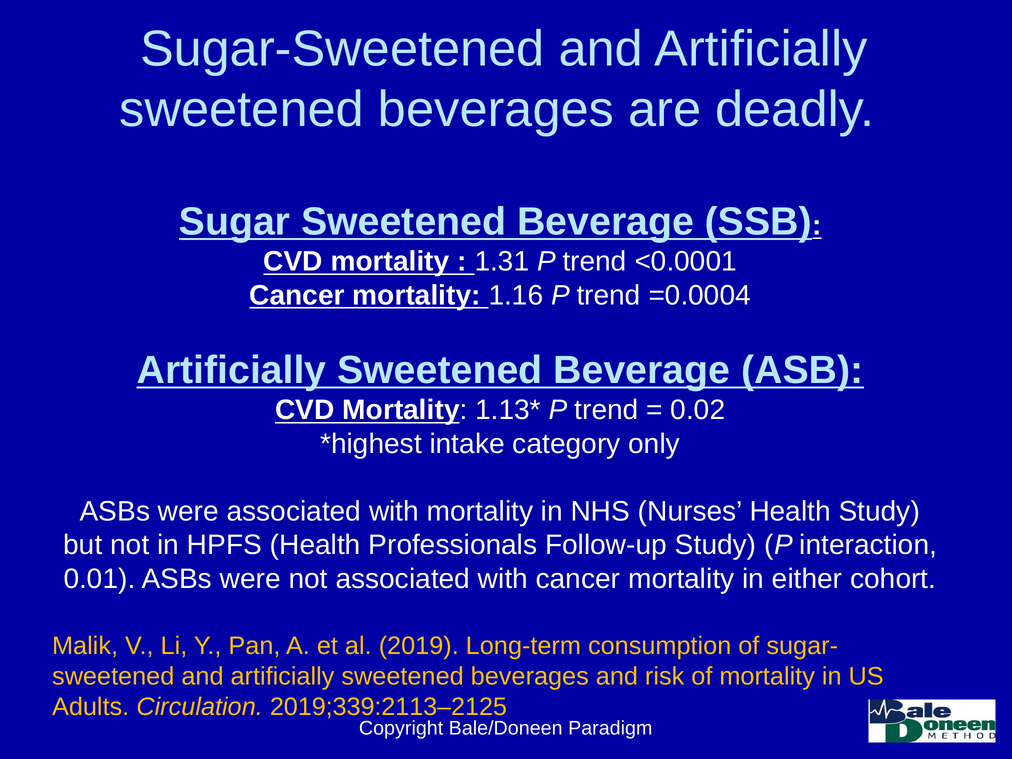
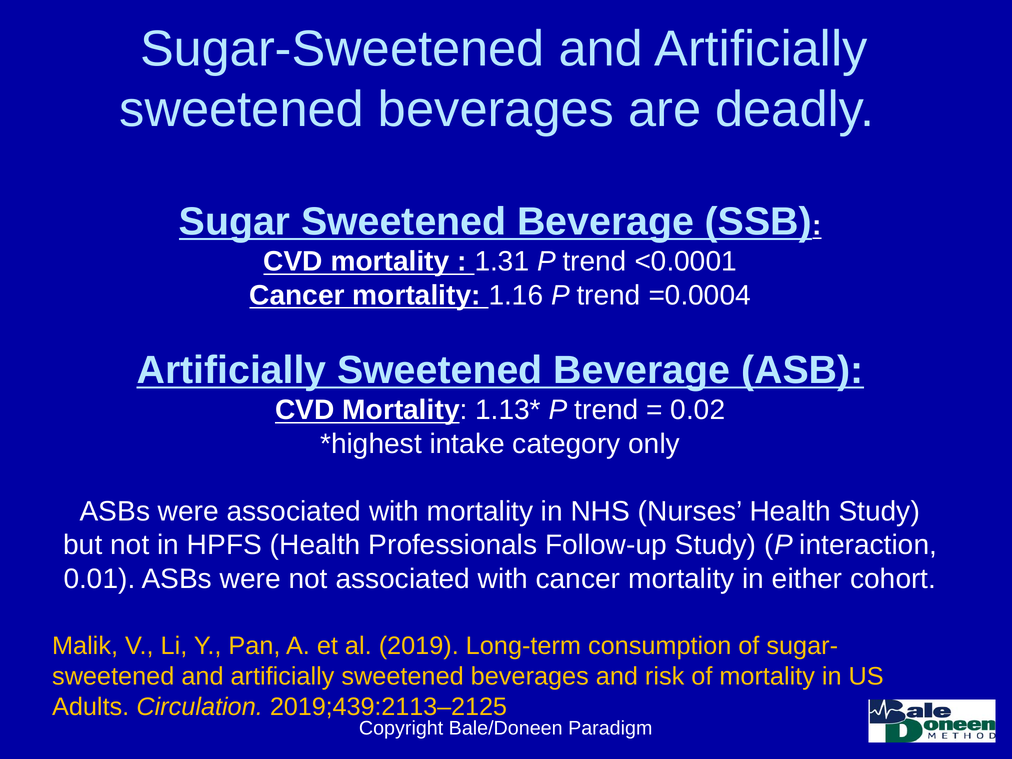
2019;339:2113–2125: 2019;339:2113–2125 -> 2019;439:2113–2125
